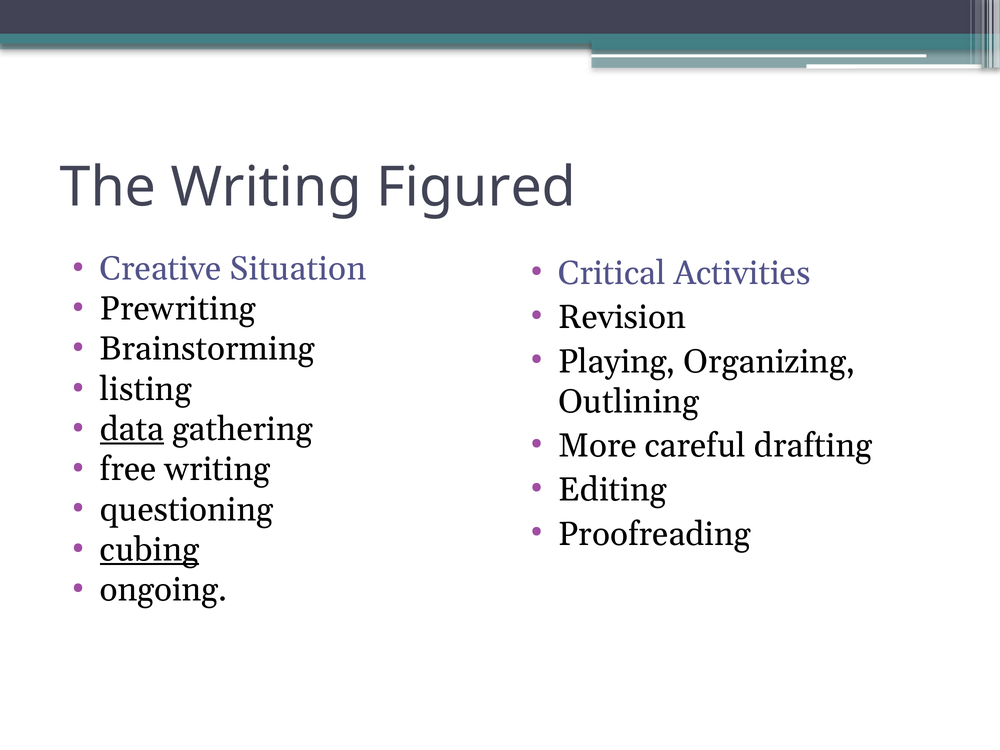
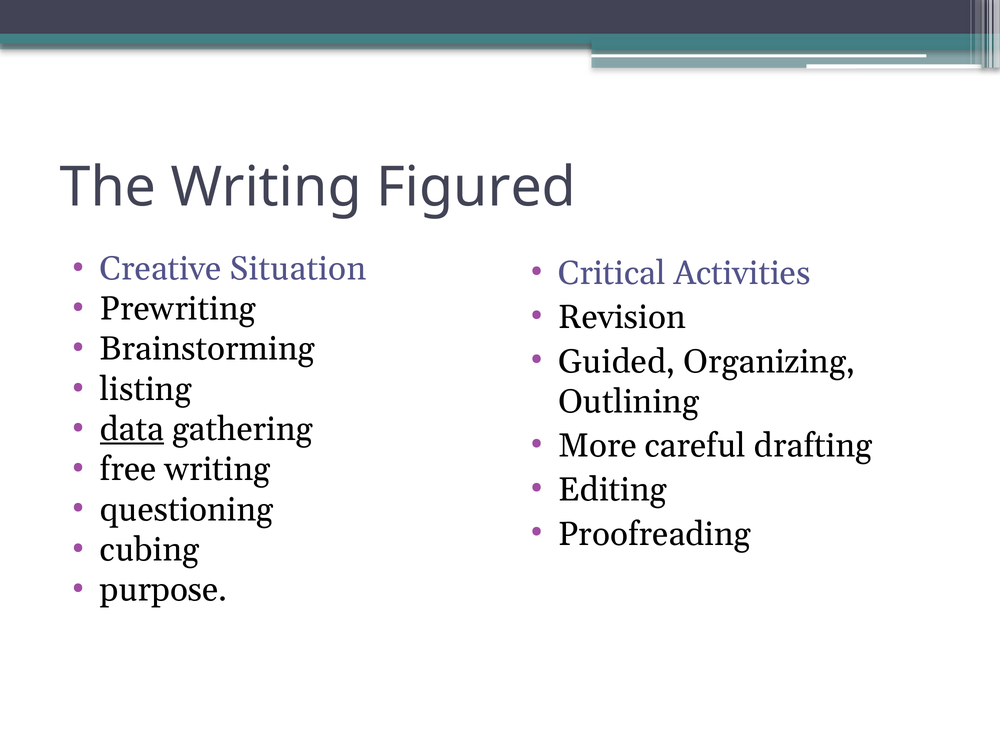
Playing: Playing -> Guided
cubing underline: present -> none
ongoing: ongoing -> purpose
